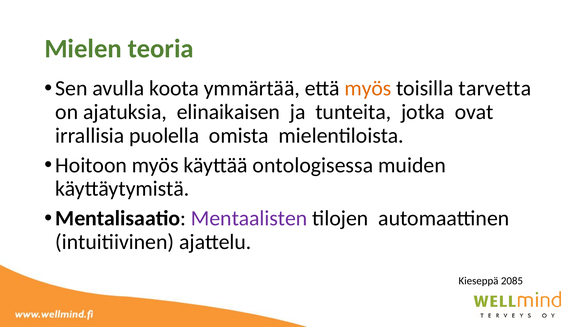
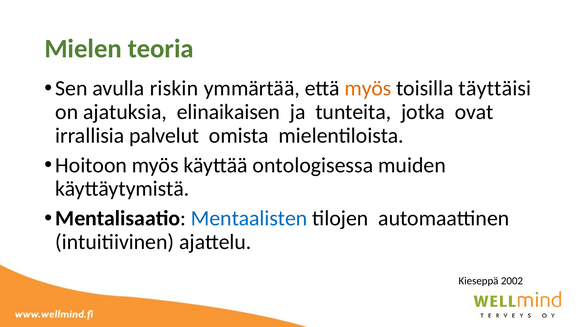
koota: koota -> riskin
tarvetta: tarvetta -> täyttäisi
puolella: puolella -> palvelut
Mentaalisten colour: purple -> blue
2085: 2085 -> 2002
